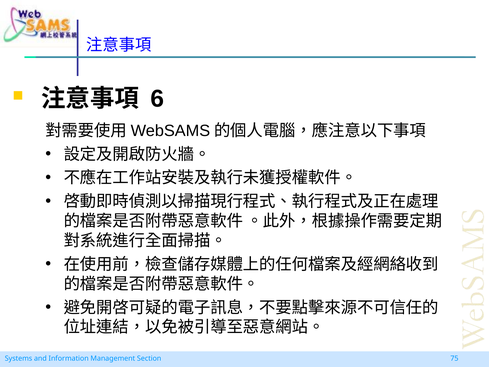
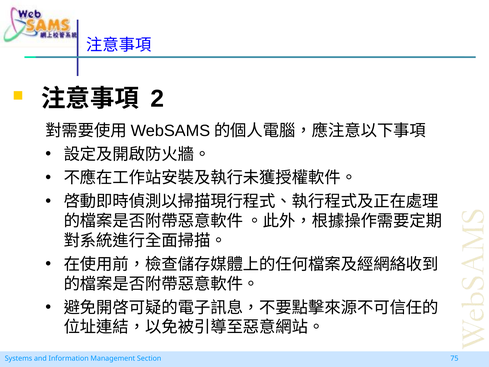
6: 6 -> 2
